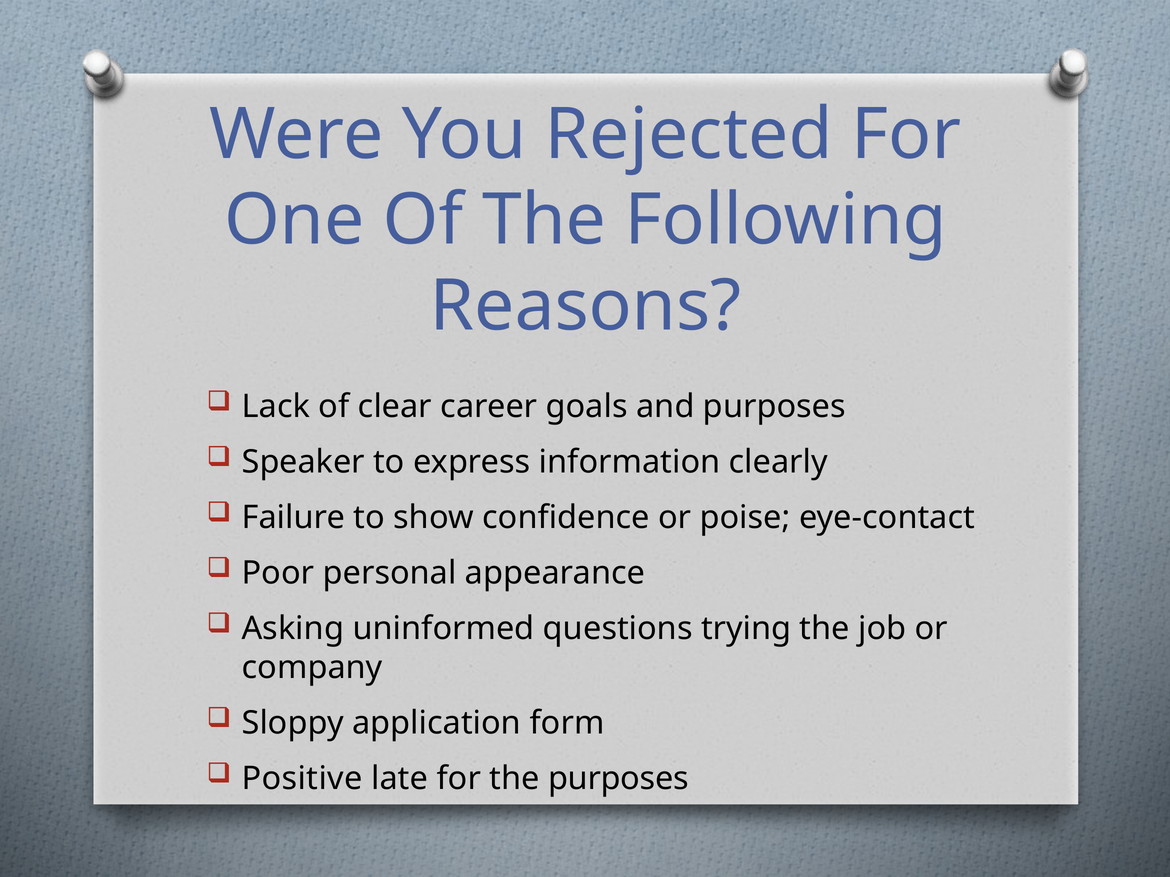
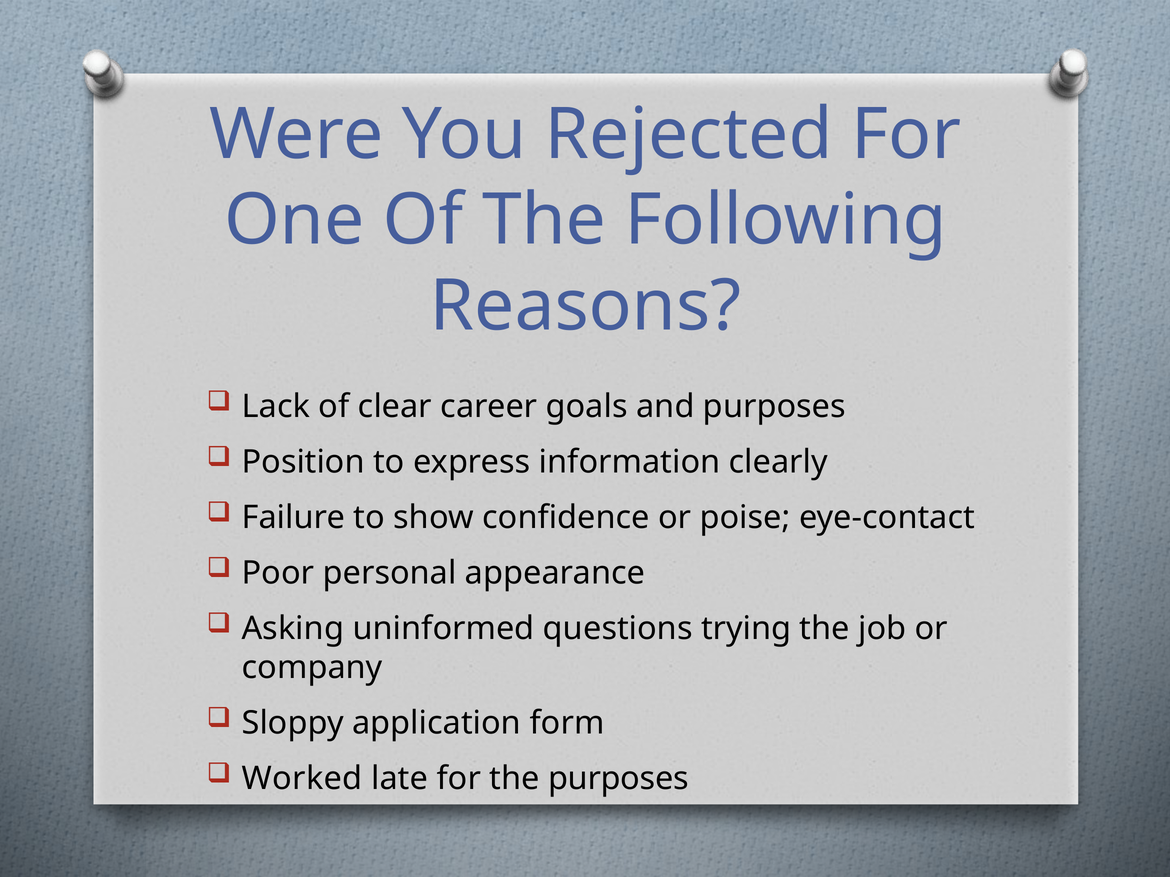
Speaker: Speaker -> Position
Positive: Positive -> Worked
